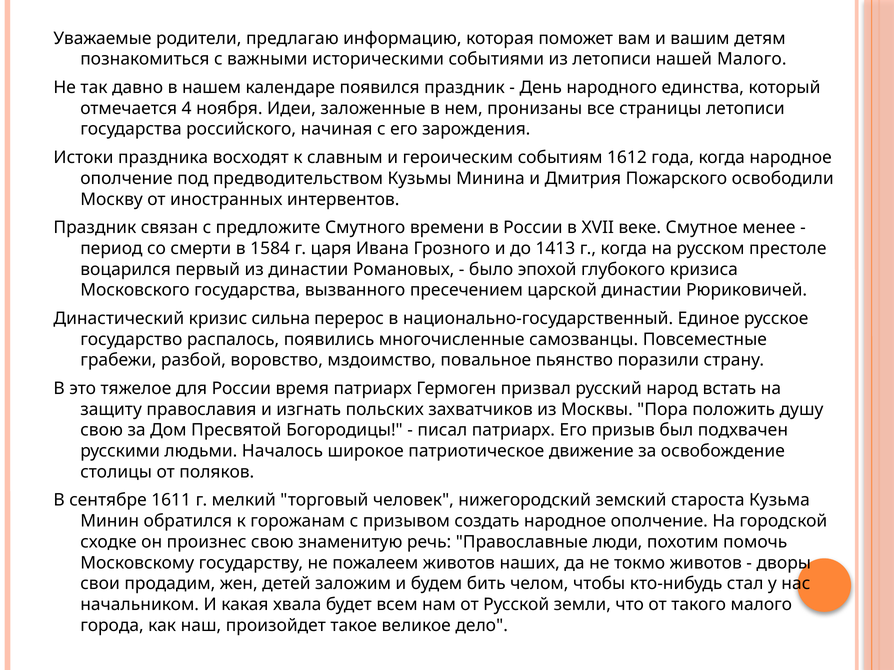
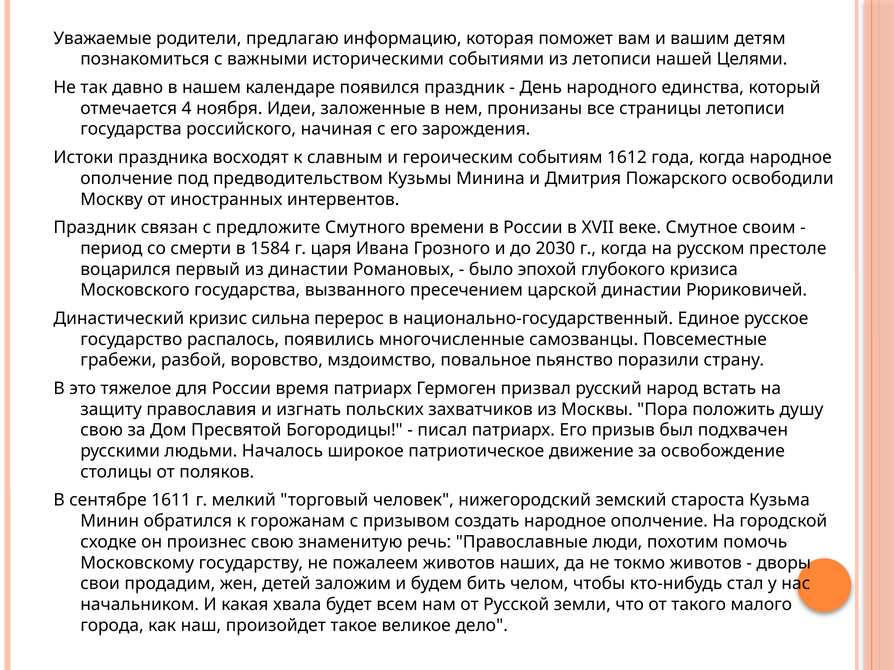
нашей Малого: Малого -> Целями
менее: менее -> своим
1413: 1413 -> 2030
